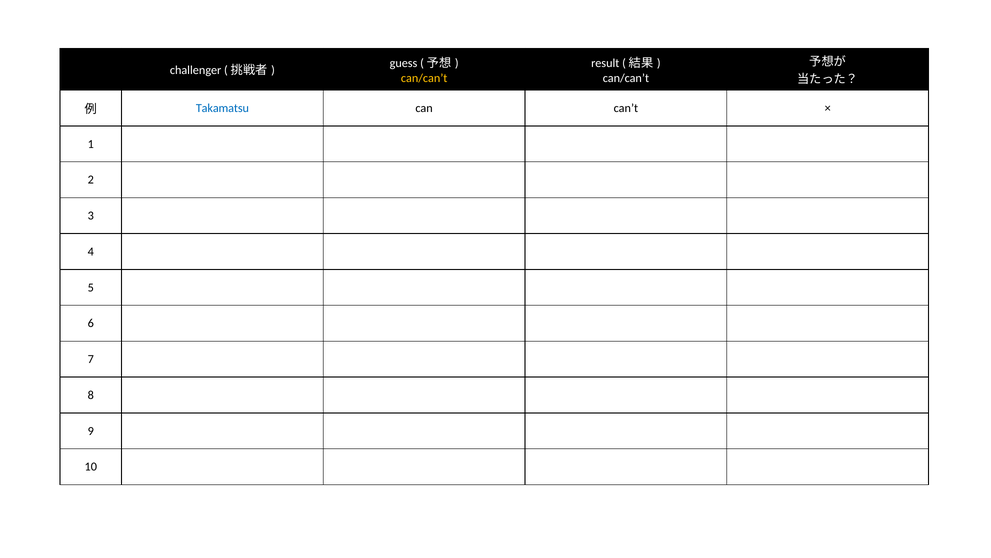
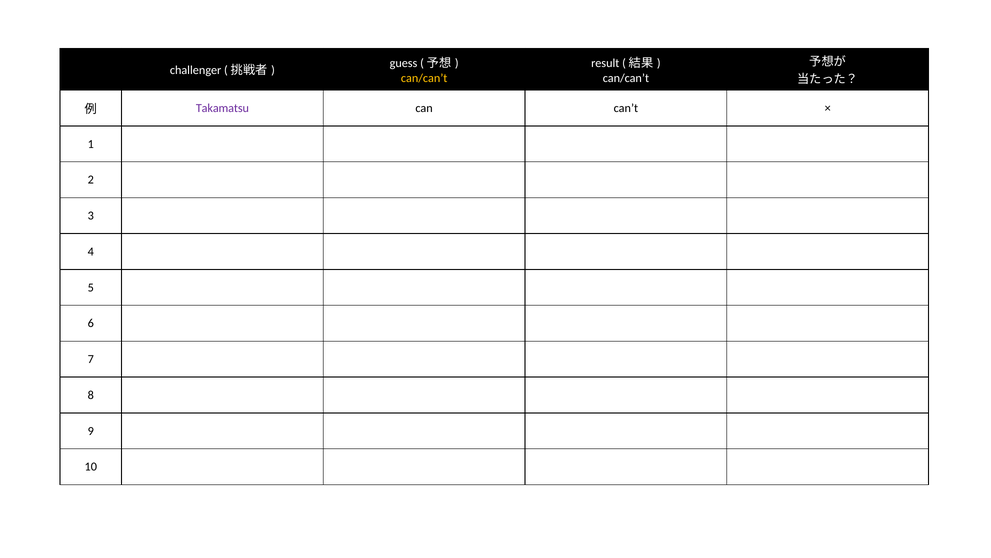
Takamatsu colour: blue -> purple
